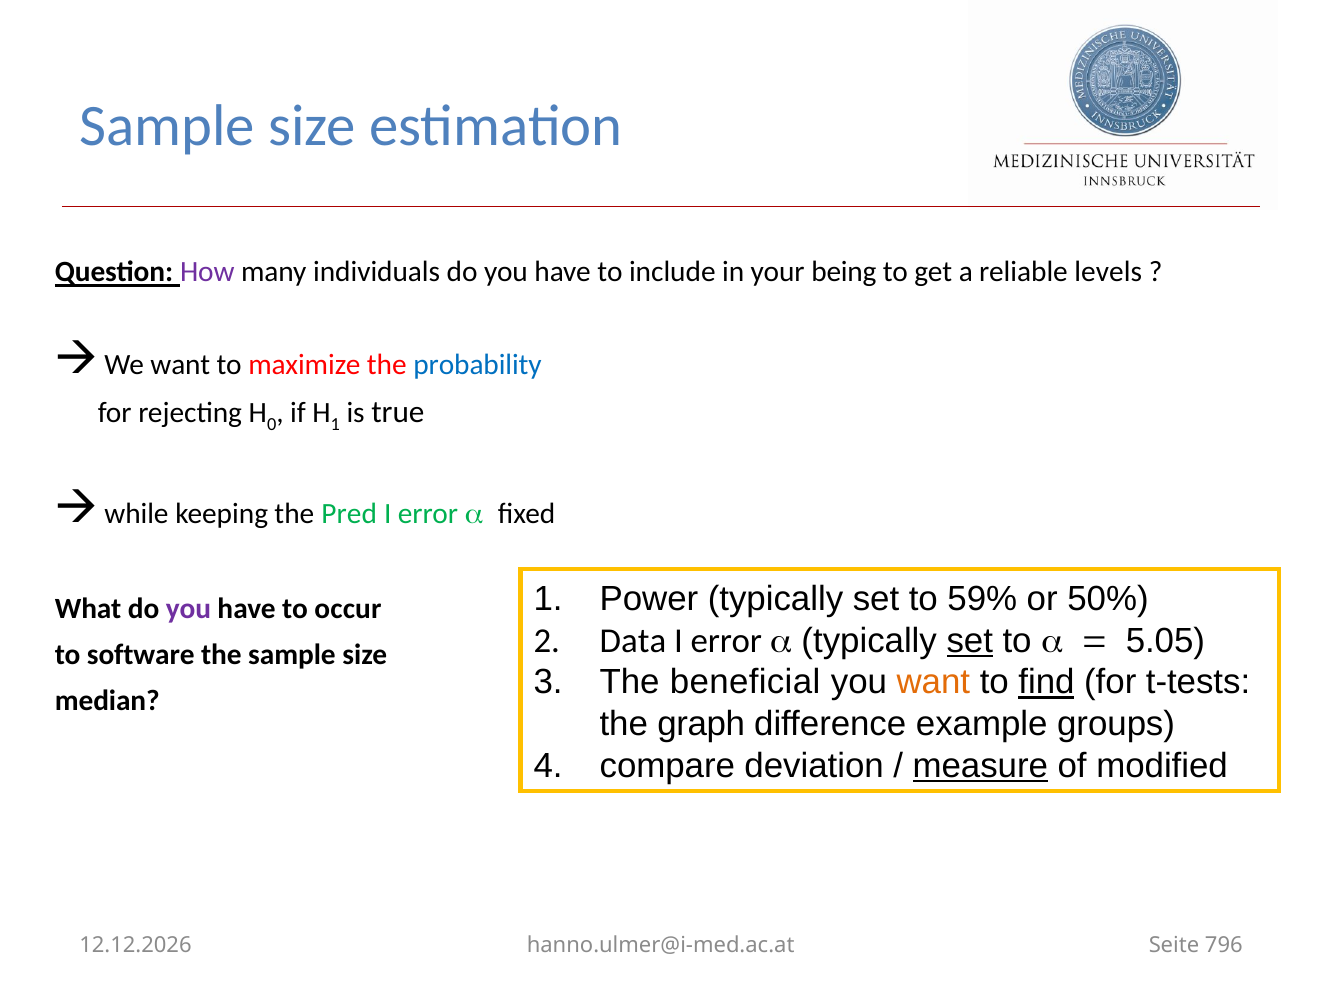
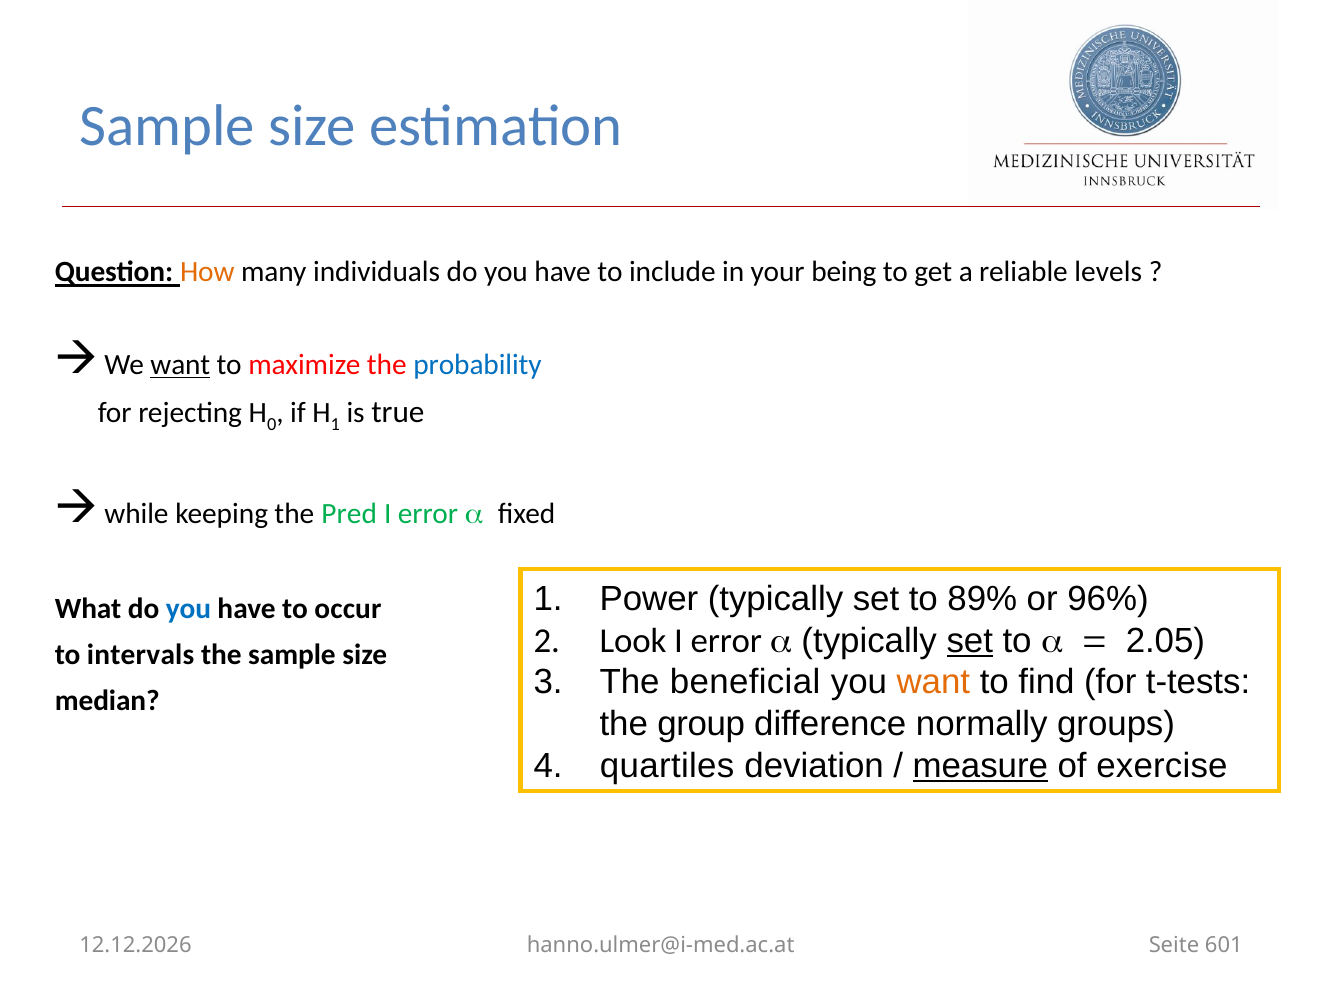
How colour: purple -> orange
want at (180, 365) underline: none -> present
59%: 59% -> 89%
50%: 50% -> 96%
you at (189, 608) colour: purple -> blue
Data: Data -> Look
5.05: 5.05 -> 2.05
software: software -> intervals
find underline: present -> none
graph: graph -> group
example: example -> normally
compare: compare -> quartiles
modified: modified -> exercise
796: 796 -> 601
